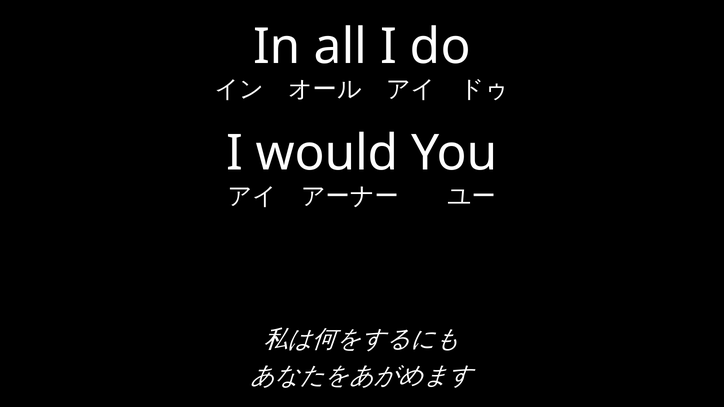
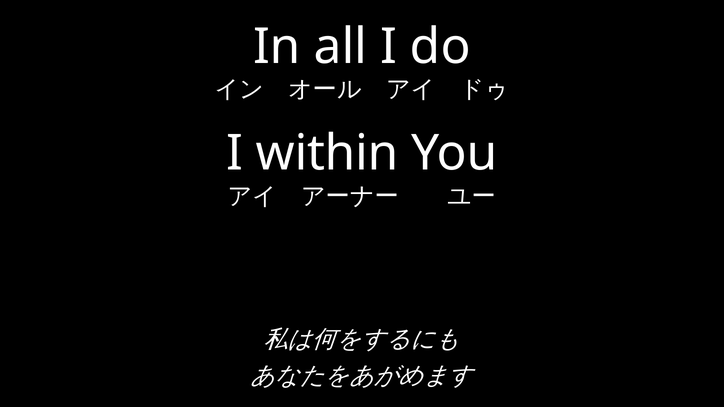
would: would -> within
